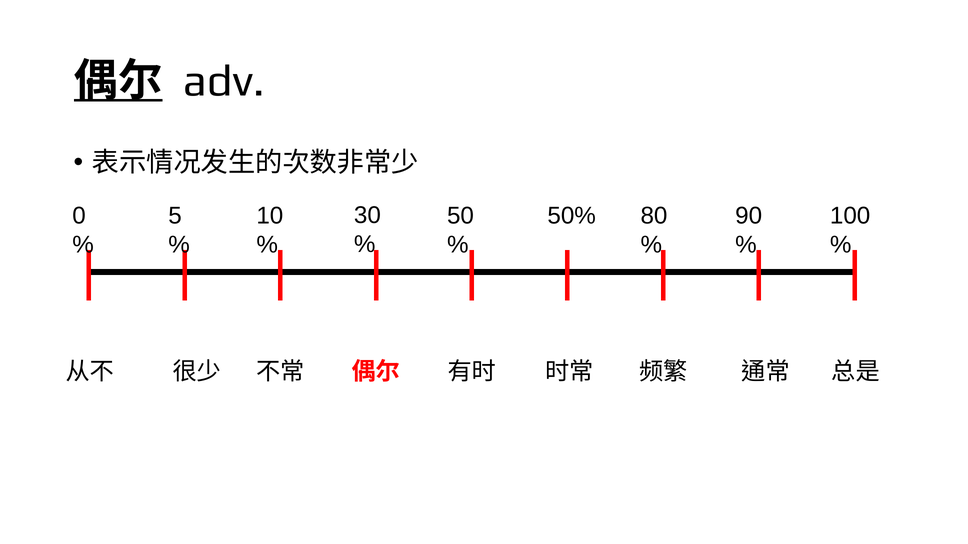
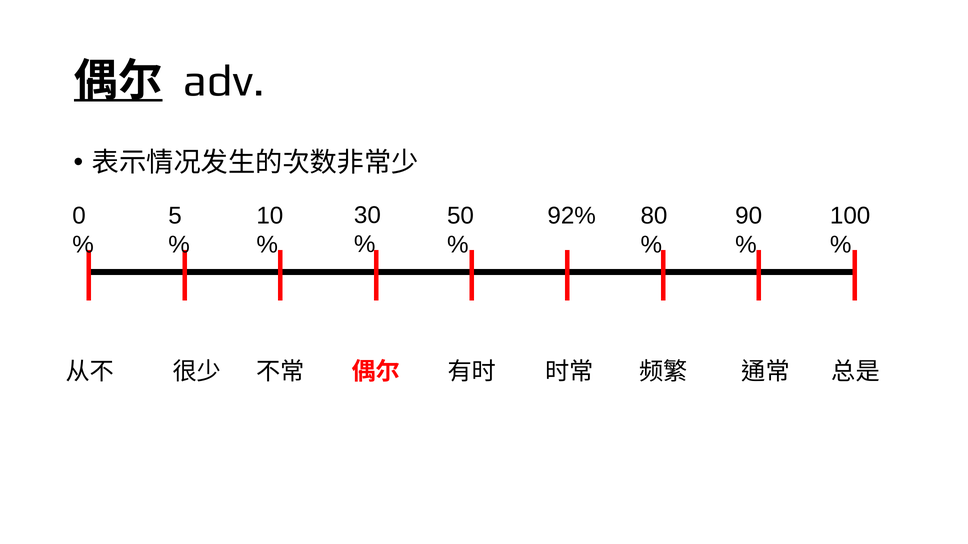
50%: 50% -> 92%
